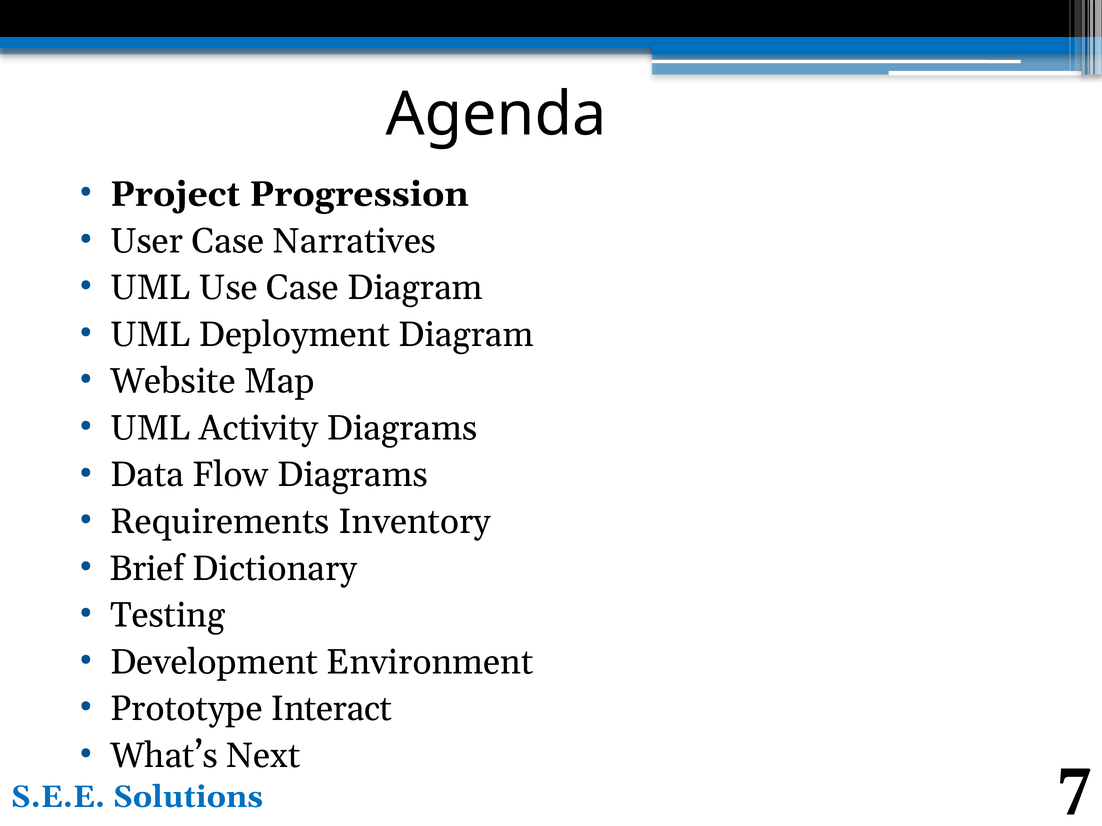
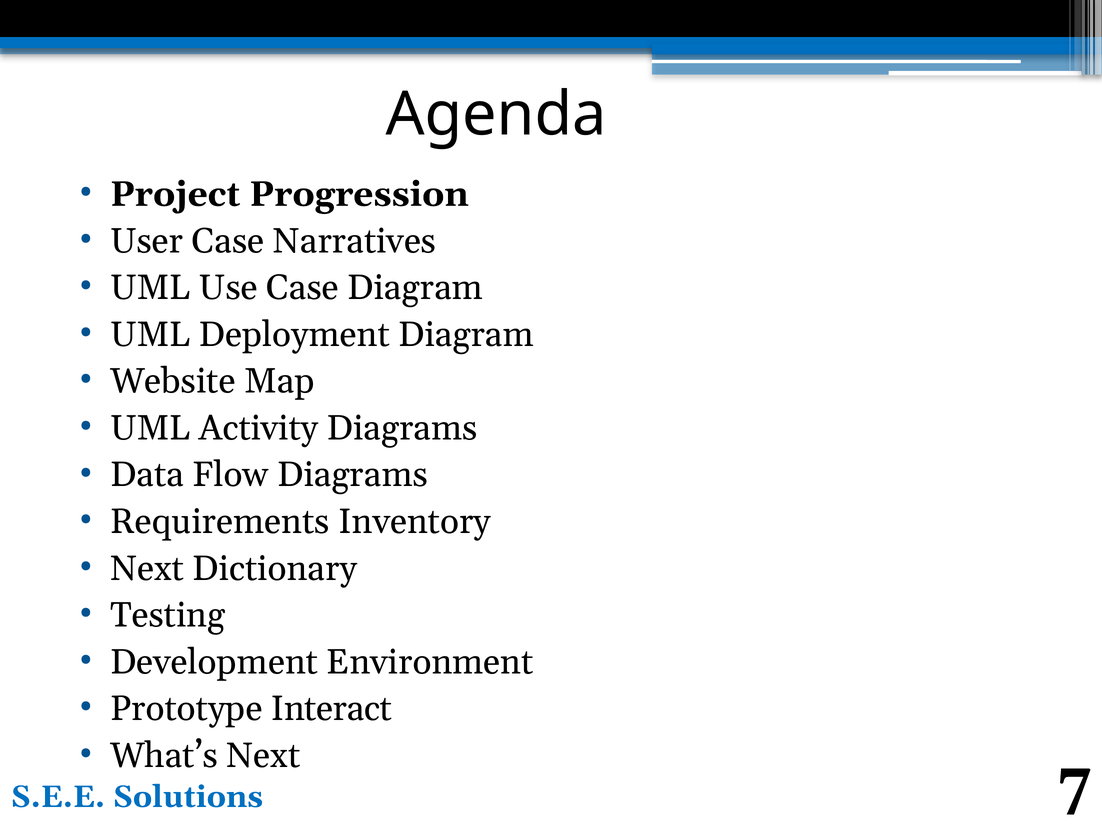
Brief at (147, 569): Brief -> Next
